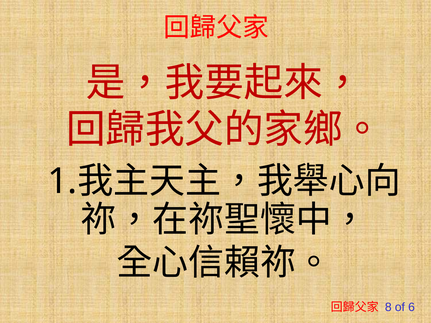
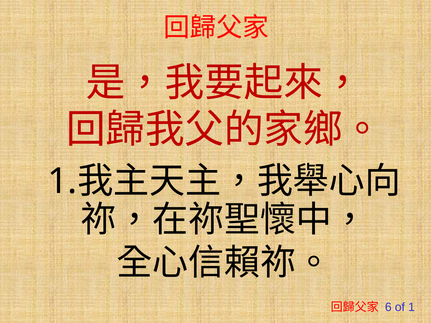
8: 8 -> 6
of 6: 6 -> 1
